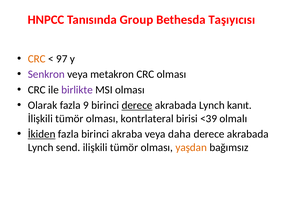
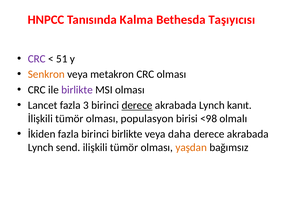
Group: Group -> Kalma
CRC at (37, 59) colour: orange -> purple
97: 97 -> 51
Senkron colour: purple -> orange
Olarak: Olarak -> Lancet
9: 9 -> 3
kontrlateral: kontrlateral -> populasyon
<39: <39 -> <98
İkiden underline: present -> none
birinci akraba: akraba -> birlikte
